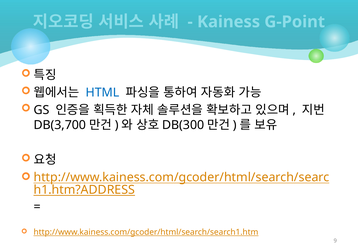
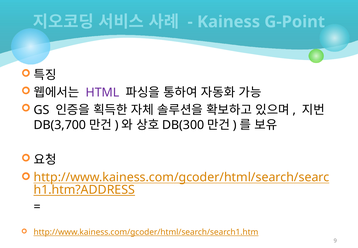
HTML colour: blue -> purple
